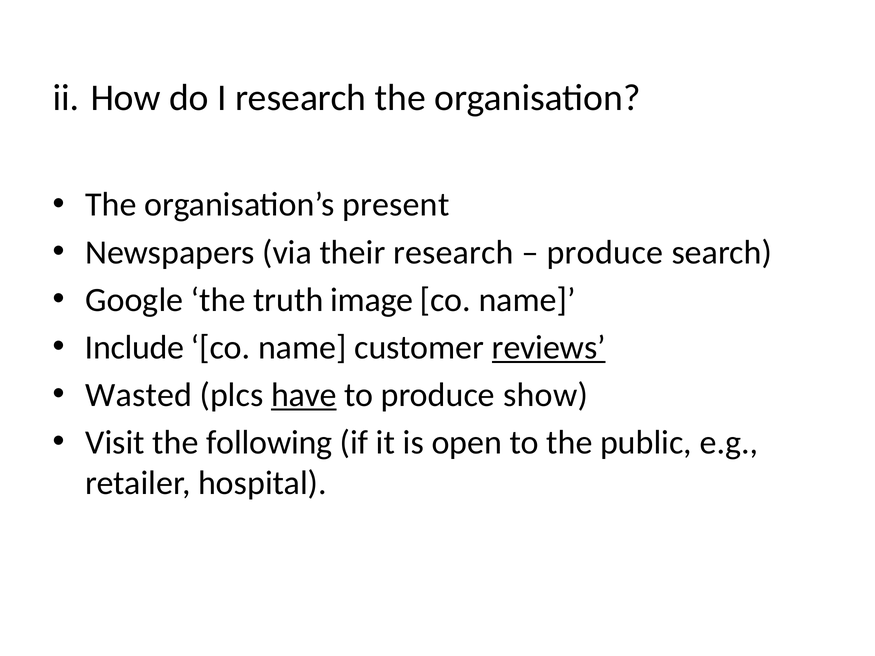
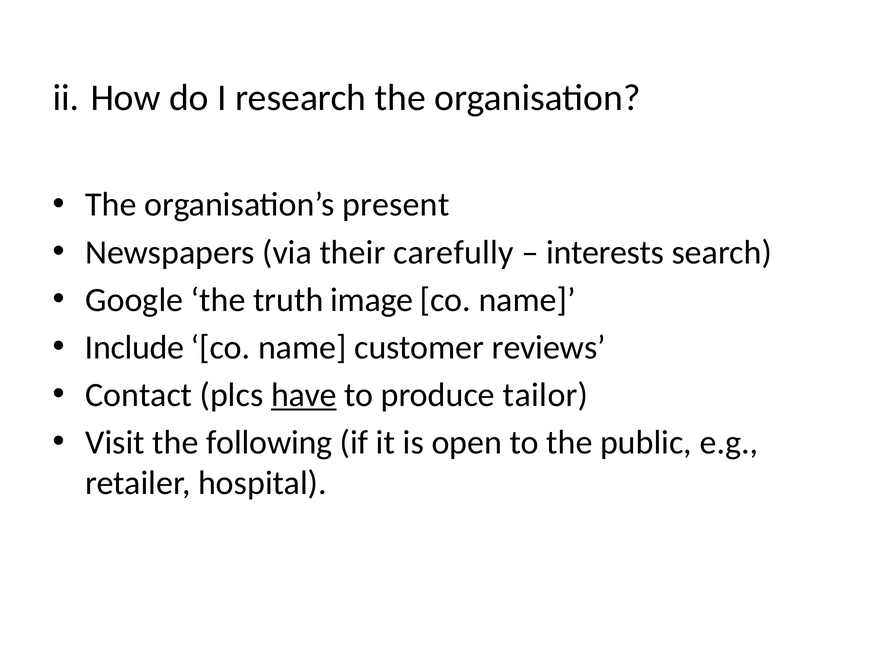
their research: research -> carefully
produce at (605, 252): produce -> interests
reviews underline: present -> none
Wasted: Wasted -> Contact
show: show -> tailor
